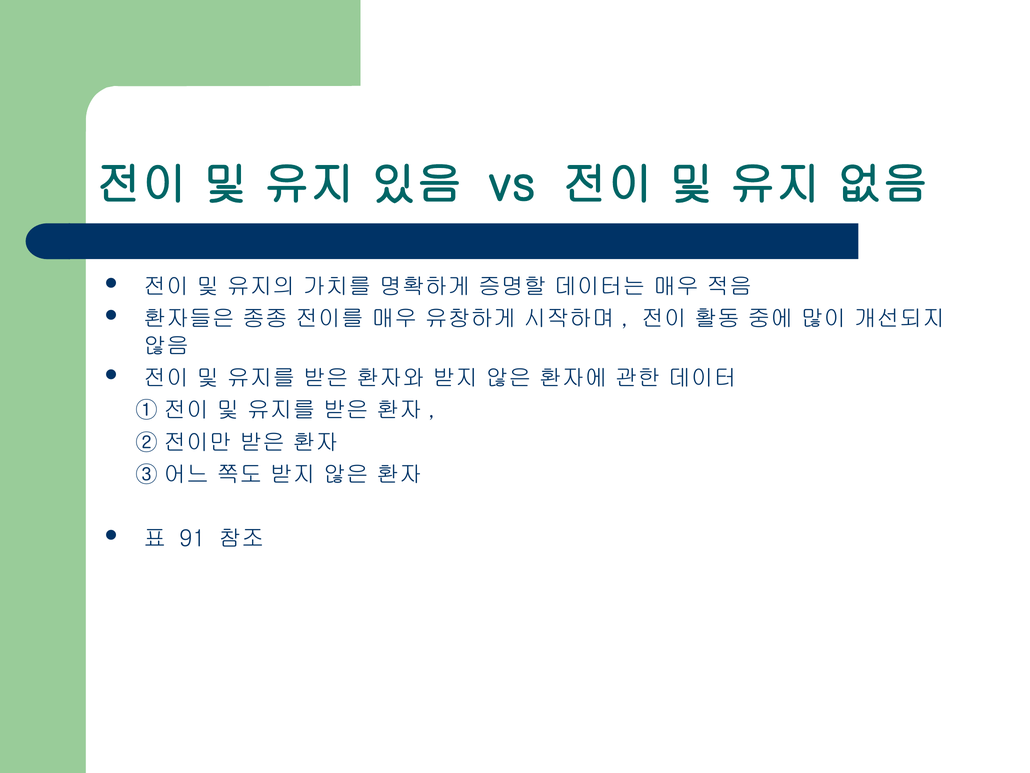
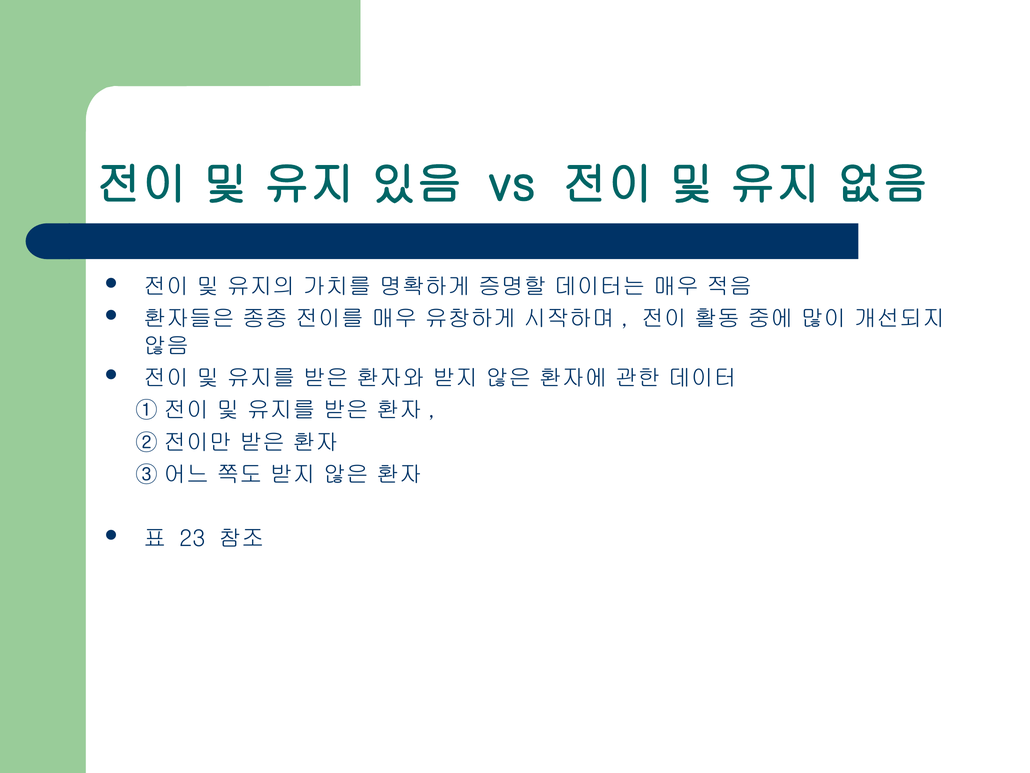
91: 91 -> 23
